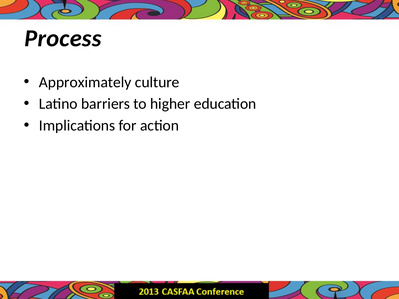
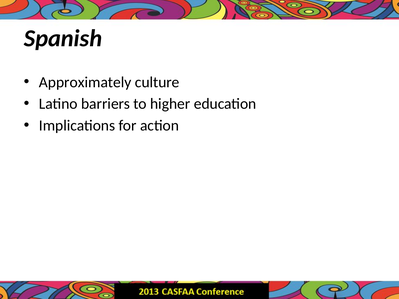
Process: Process -> Spanish
